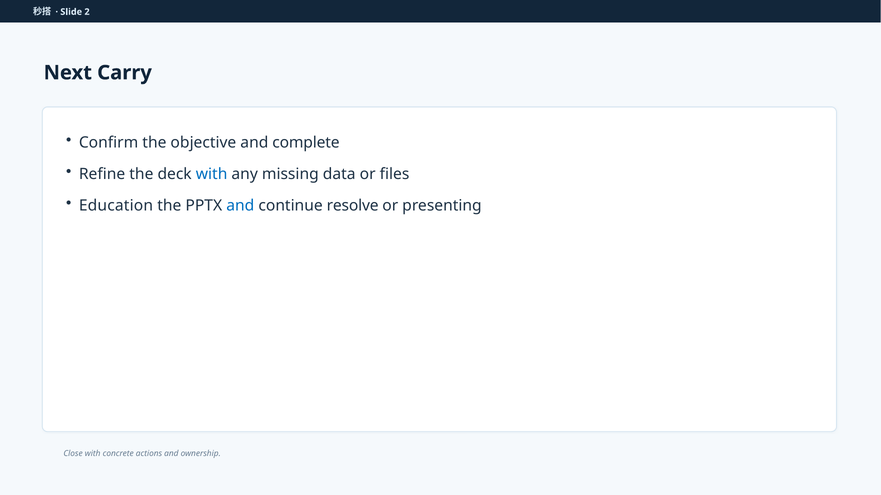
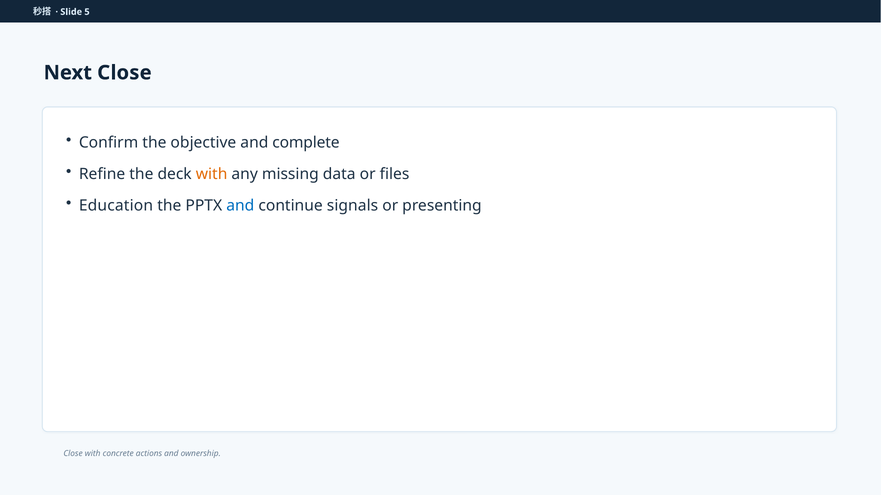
2: 2 -> 5
Next Carry: Carry -> Close
with at (212, 174) colour: blue -> orange
resolve: resolve -> signals
